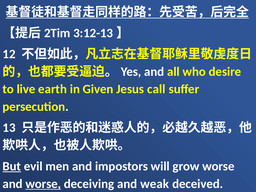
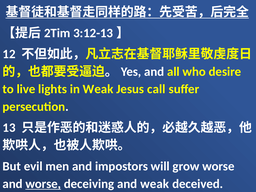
earth: earth -> lights
in Given: Given -> Weak
But underline: present -> none
